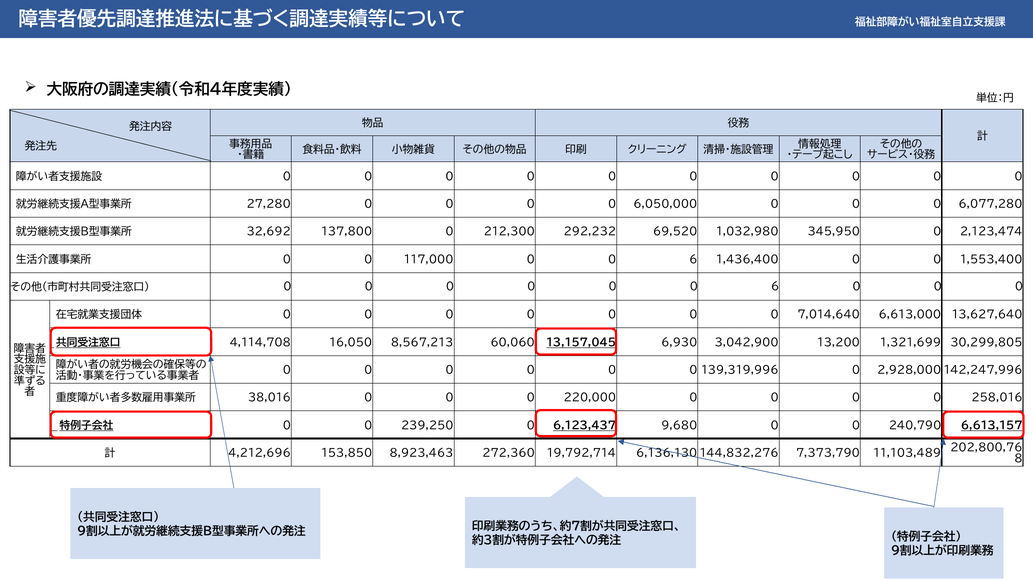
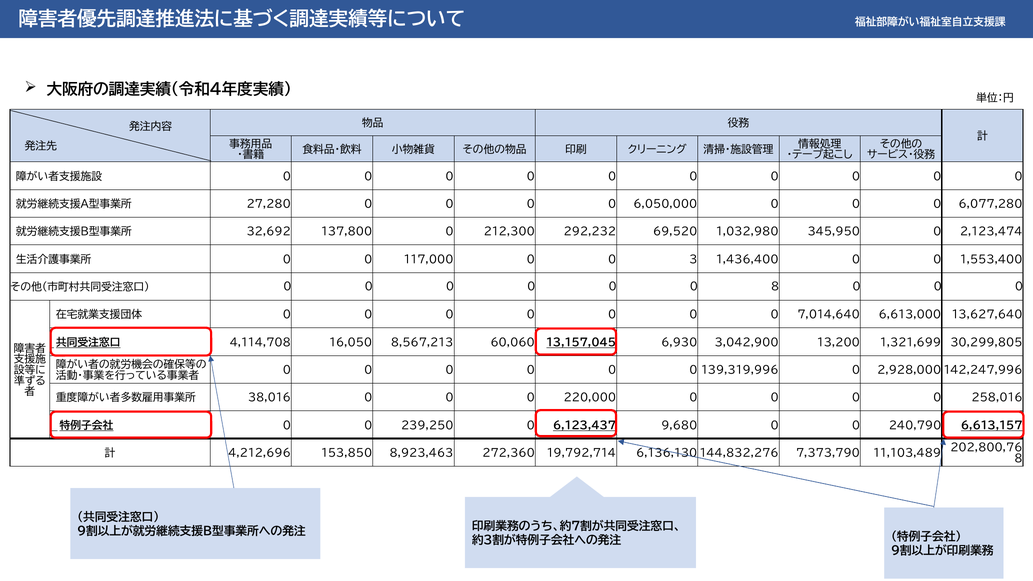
117,000 0 0 6: 6 -> 3
0 0 0 6: 6 -> 8
